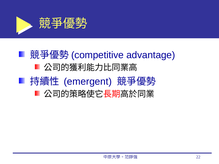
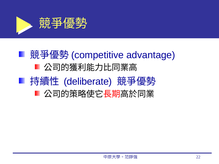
emergent: emergent -> deliberate
